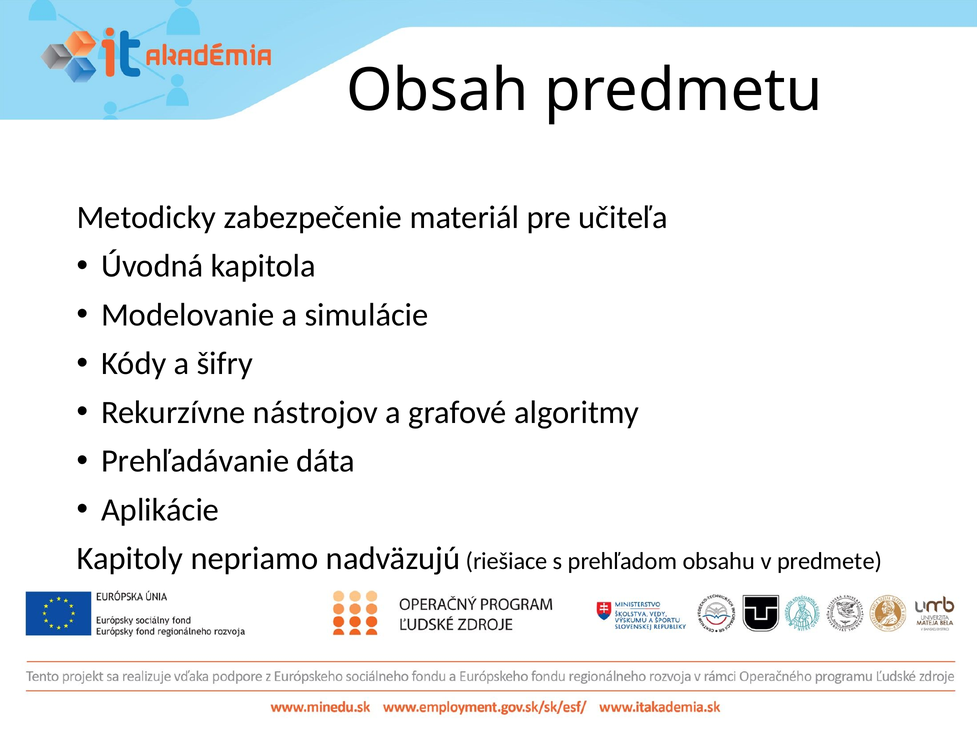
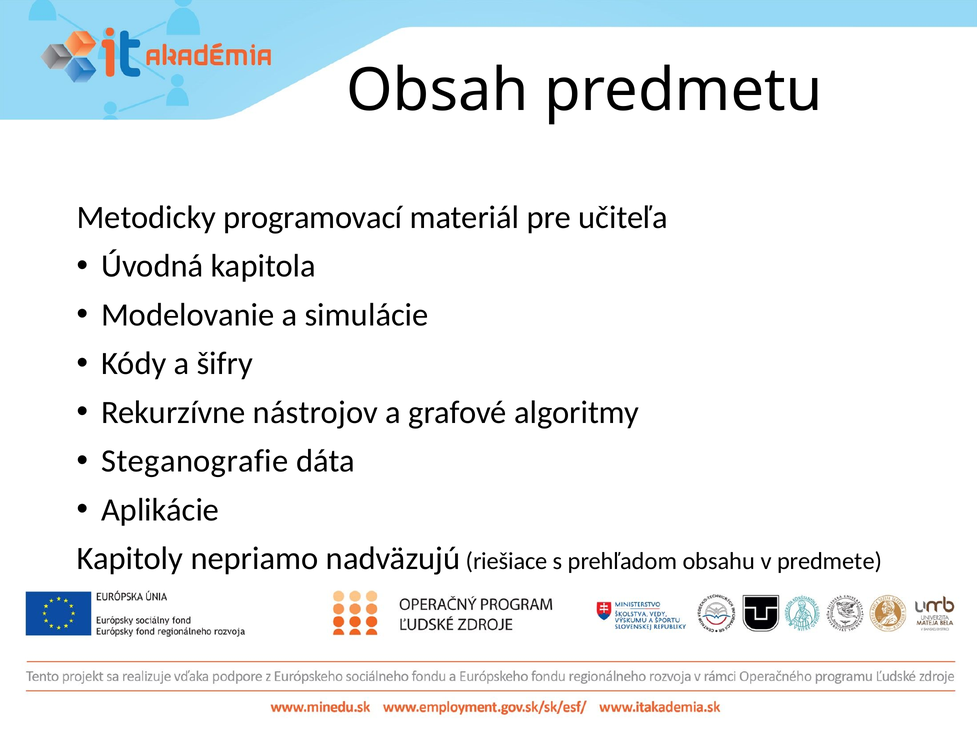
zabezpečenie: zabezpečenie -> programovací
Prehľadávanie: Prehľadávanie -> Steganografie
